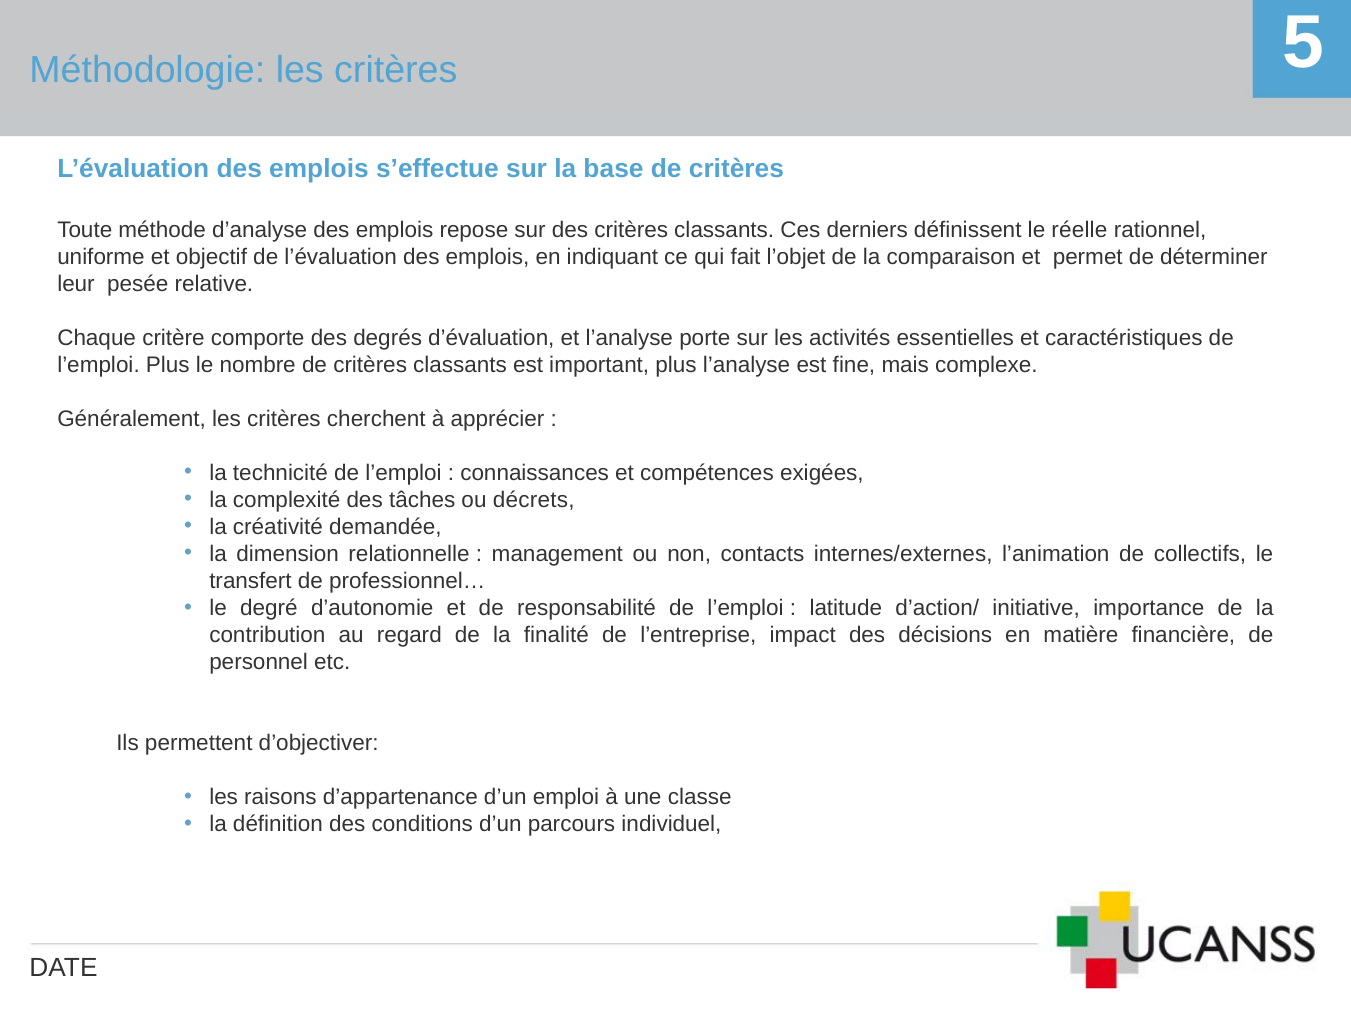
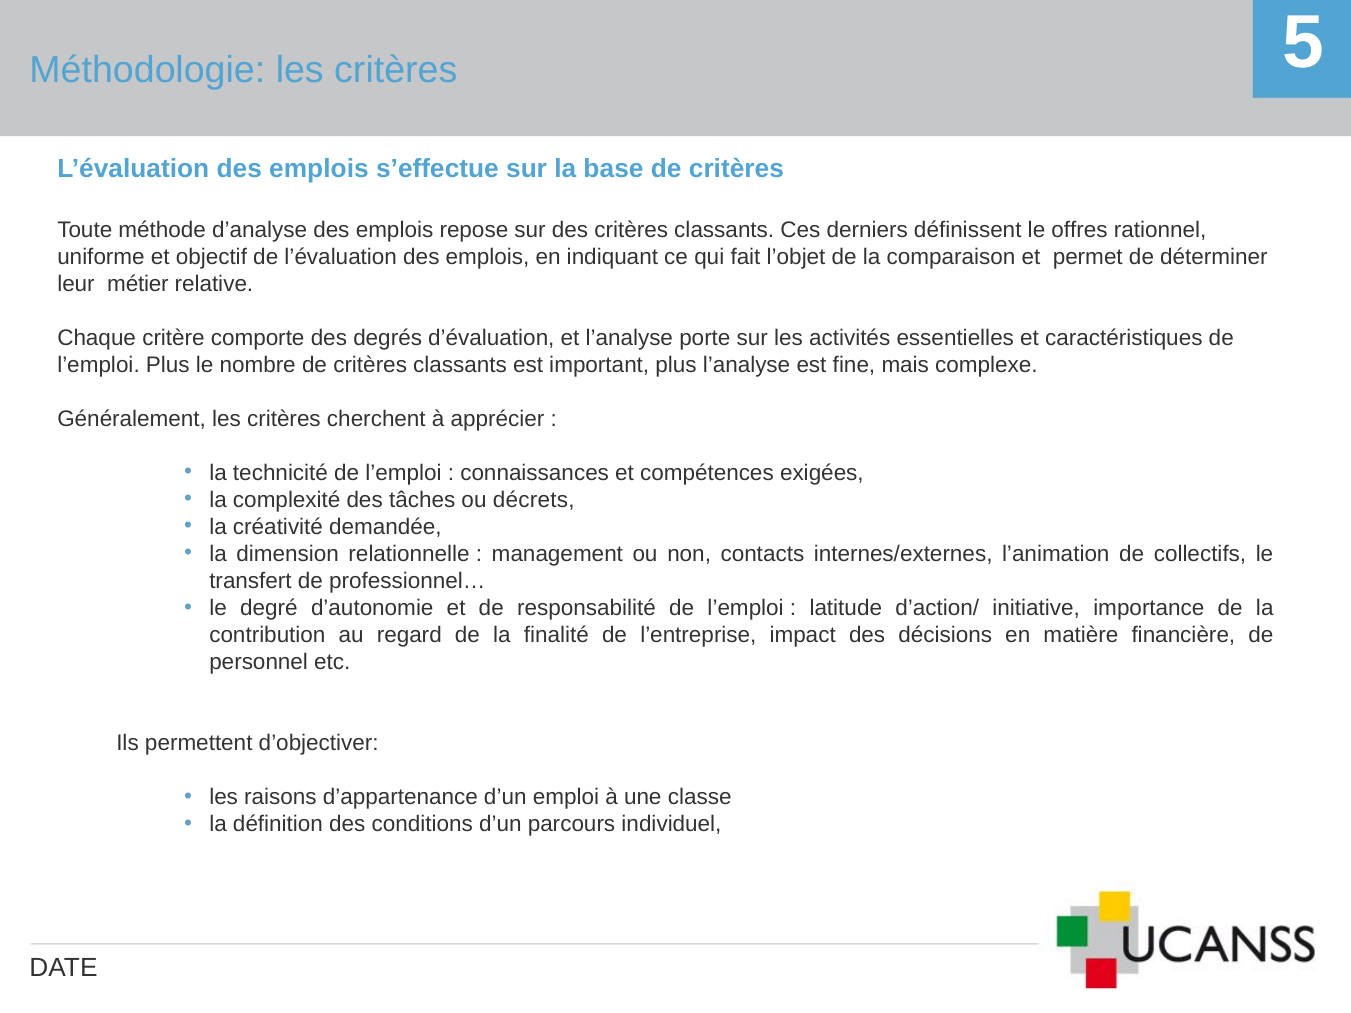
réelle: réelle -> offres
pesée: pesée -> métier
